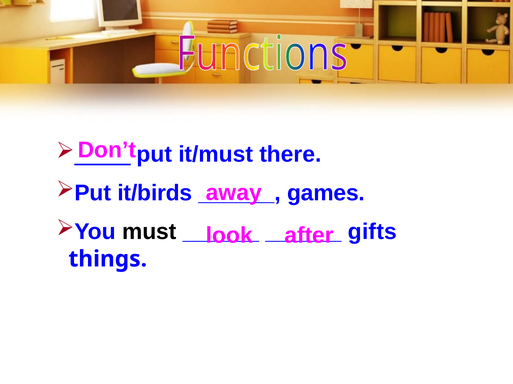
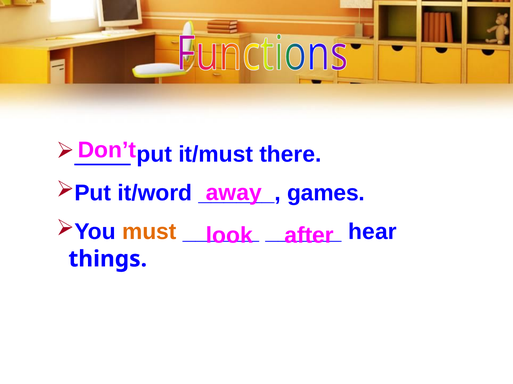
it/birds: it/birds -> it/word
must colour: black -> orange
gifts: gifts -> hear
